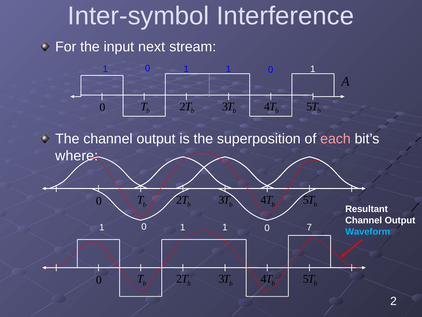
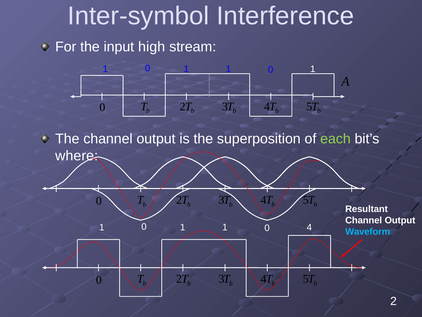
next: next -> high
each colour: pink -> light green
1 7: 7 -> 4
